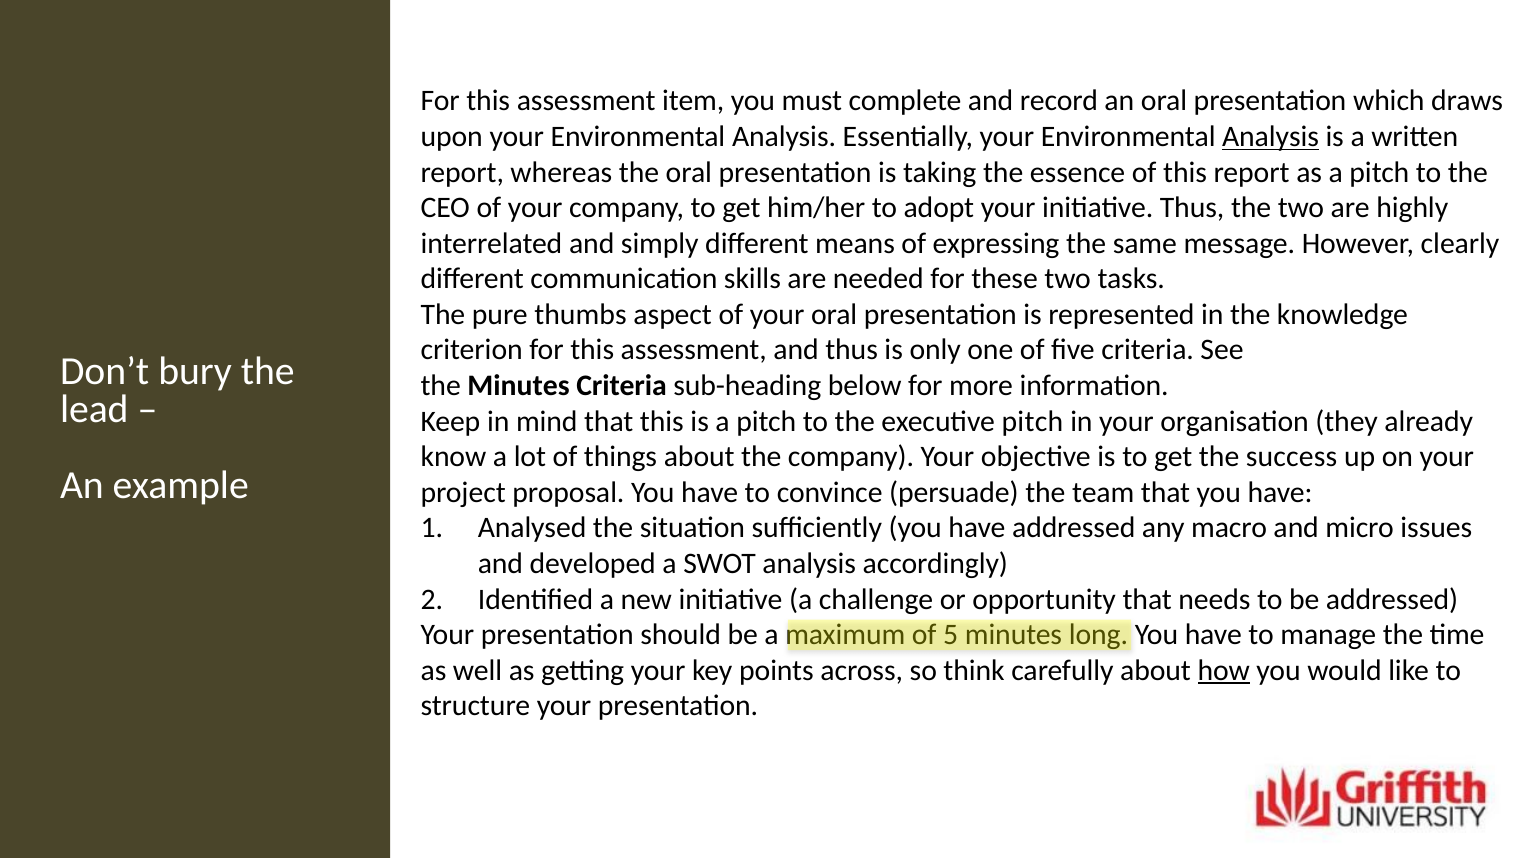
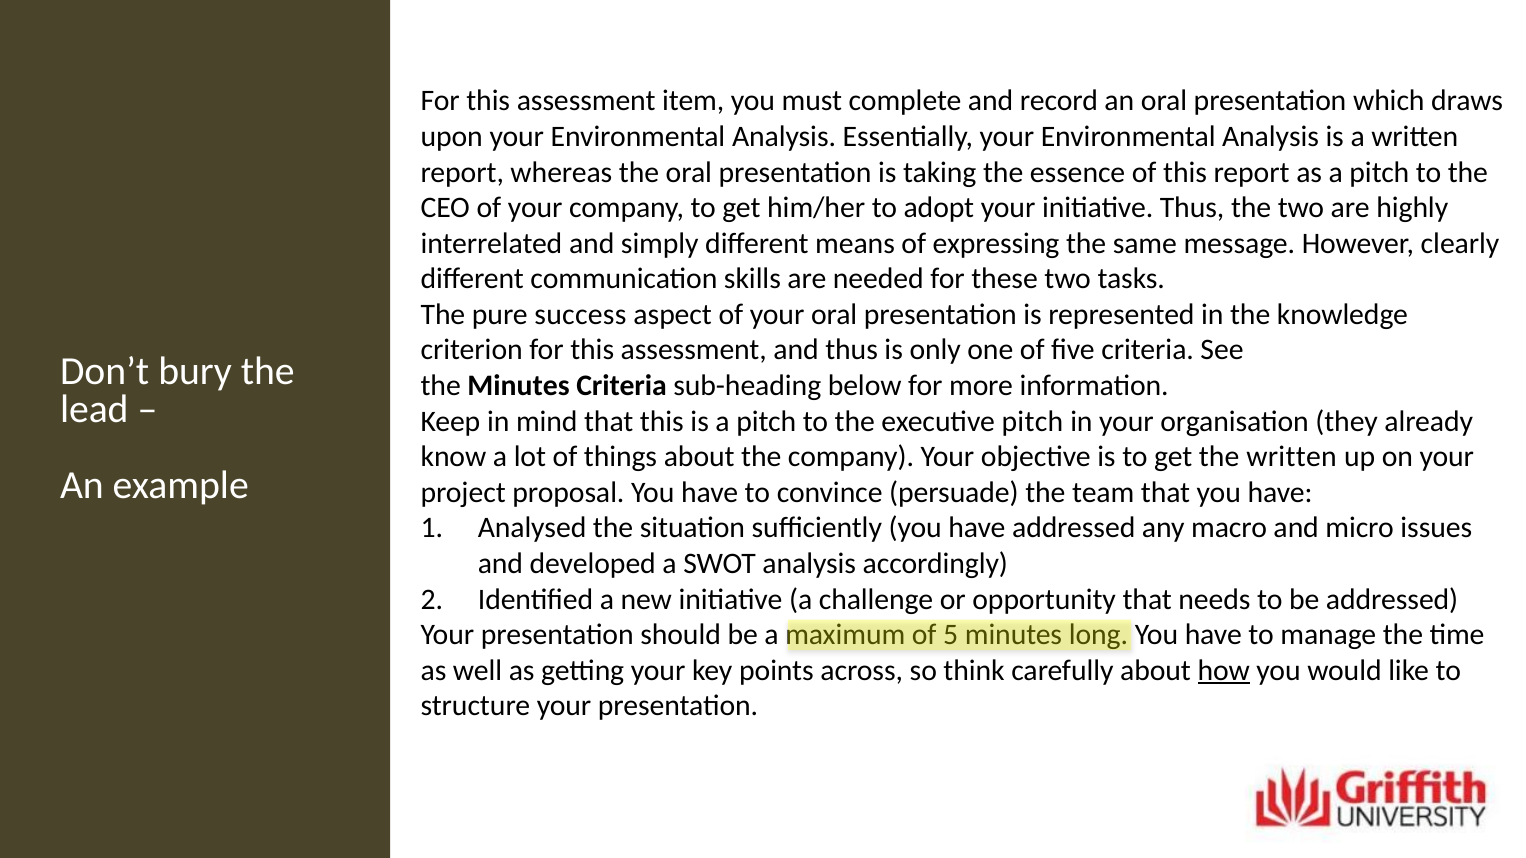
Analysis at (1271, 137) underline: present -> none
thumbs: thumbs -> success
the success: success -> written
